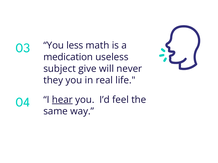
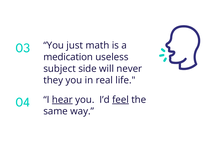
less: less -> just
give: give -> side
feel underline: none -> present
